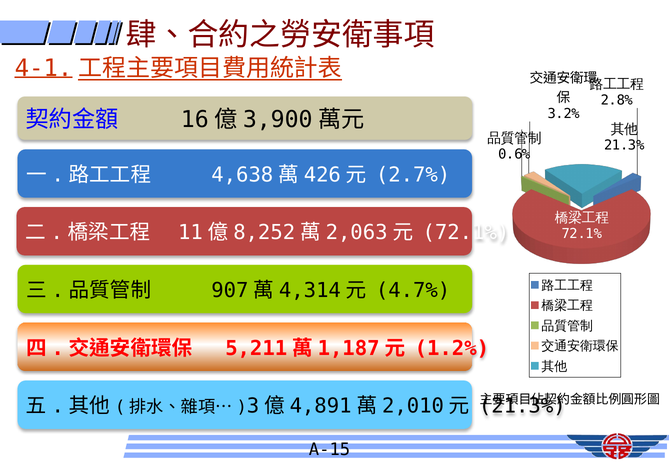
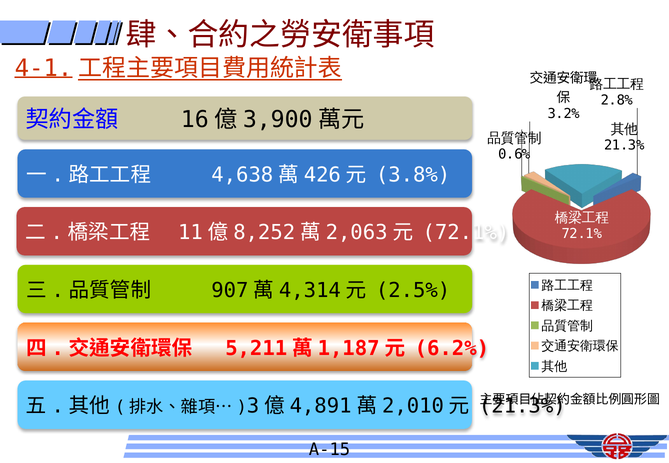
2.7%: 2.7% -> 3.8%
4.7%: 4.7% -> 2.5%
1.2%: 1.2% -> 6.2%
